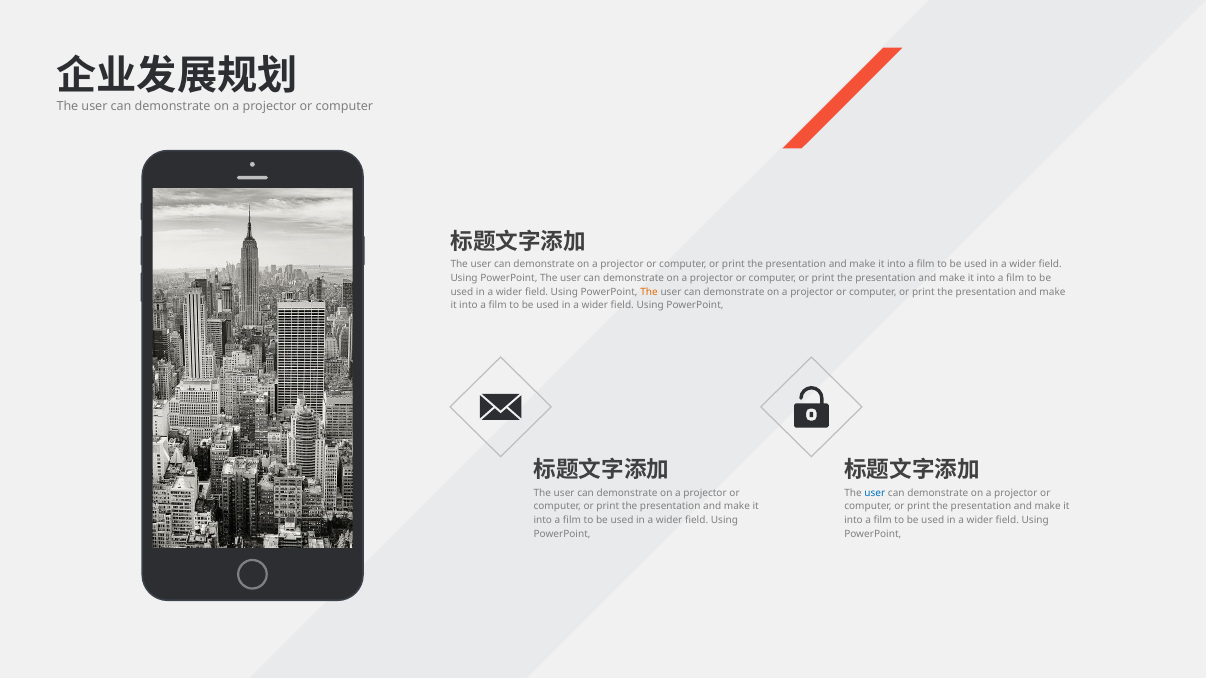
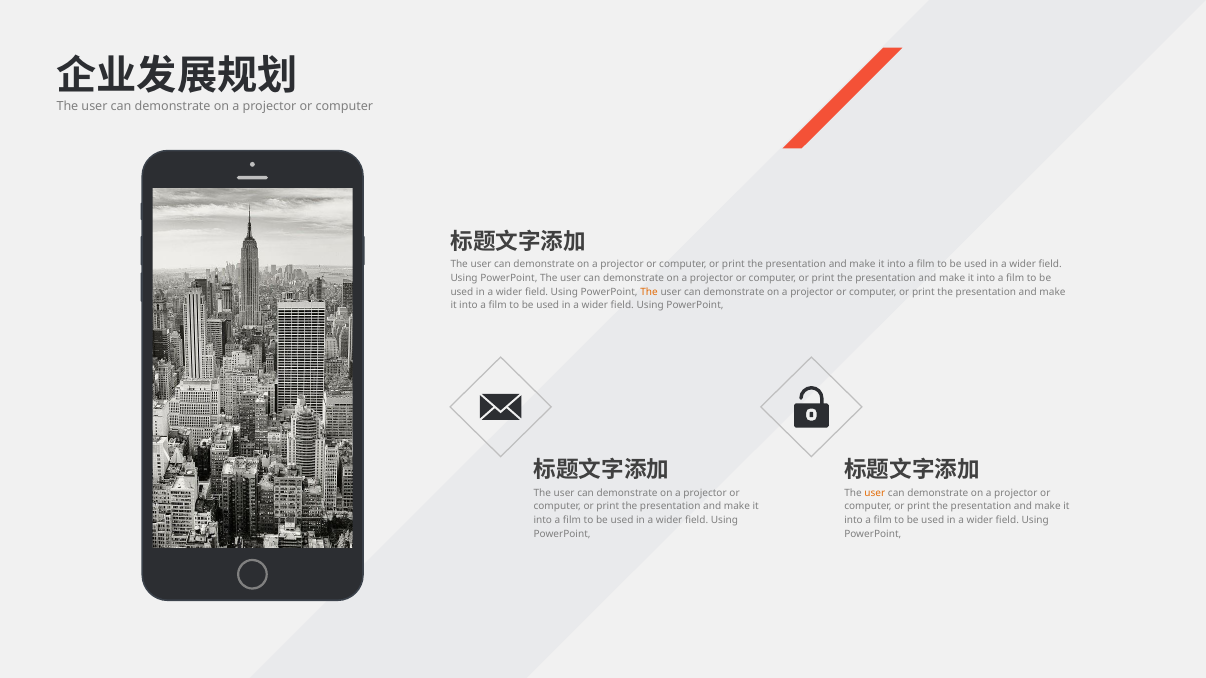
user at (875, 493) colour: blue -> orange
